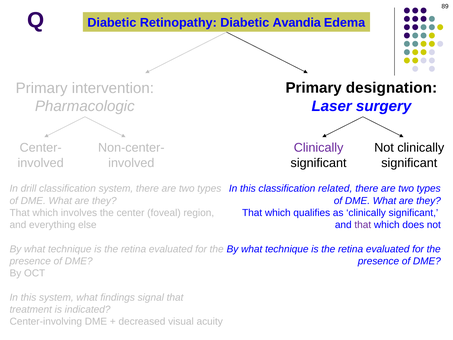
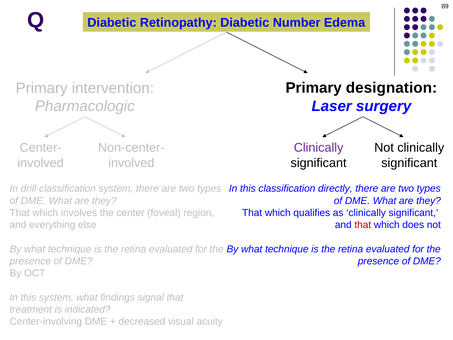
Avandia: Avandia -> Number
related: related -> directly
that at (363, 225) colour: purple -> red
